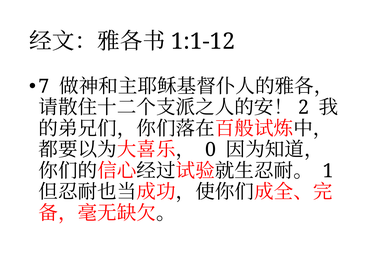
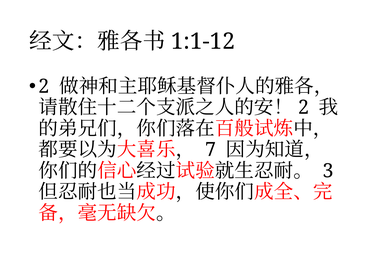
7 at (44, 86): 7 -> 2
0: 0 -> 7
1: 1 -> 3
